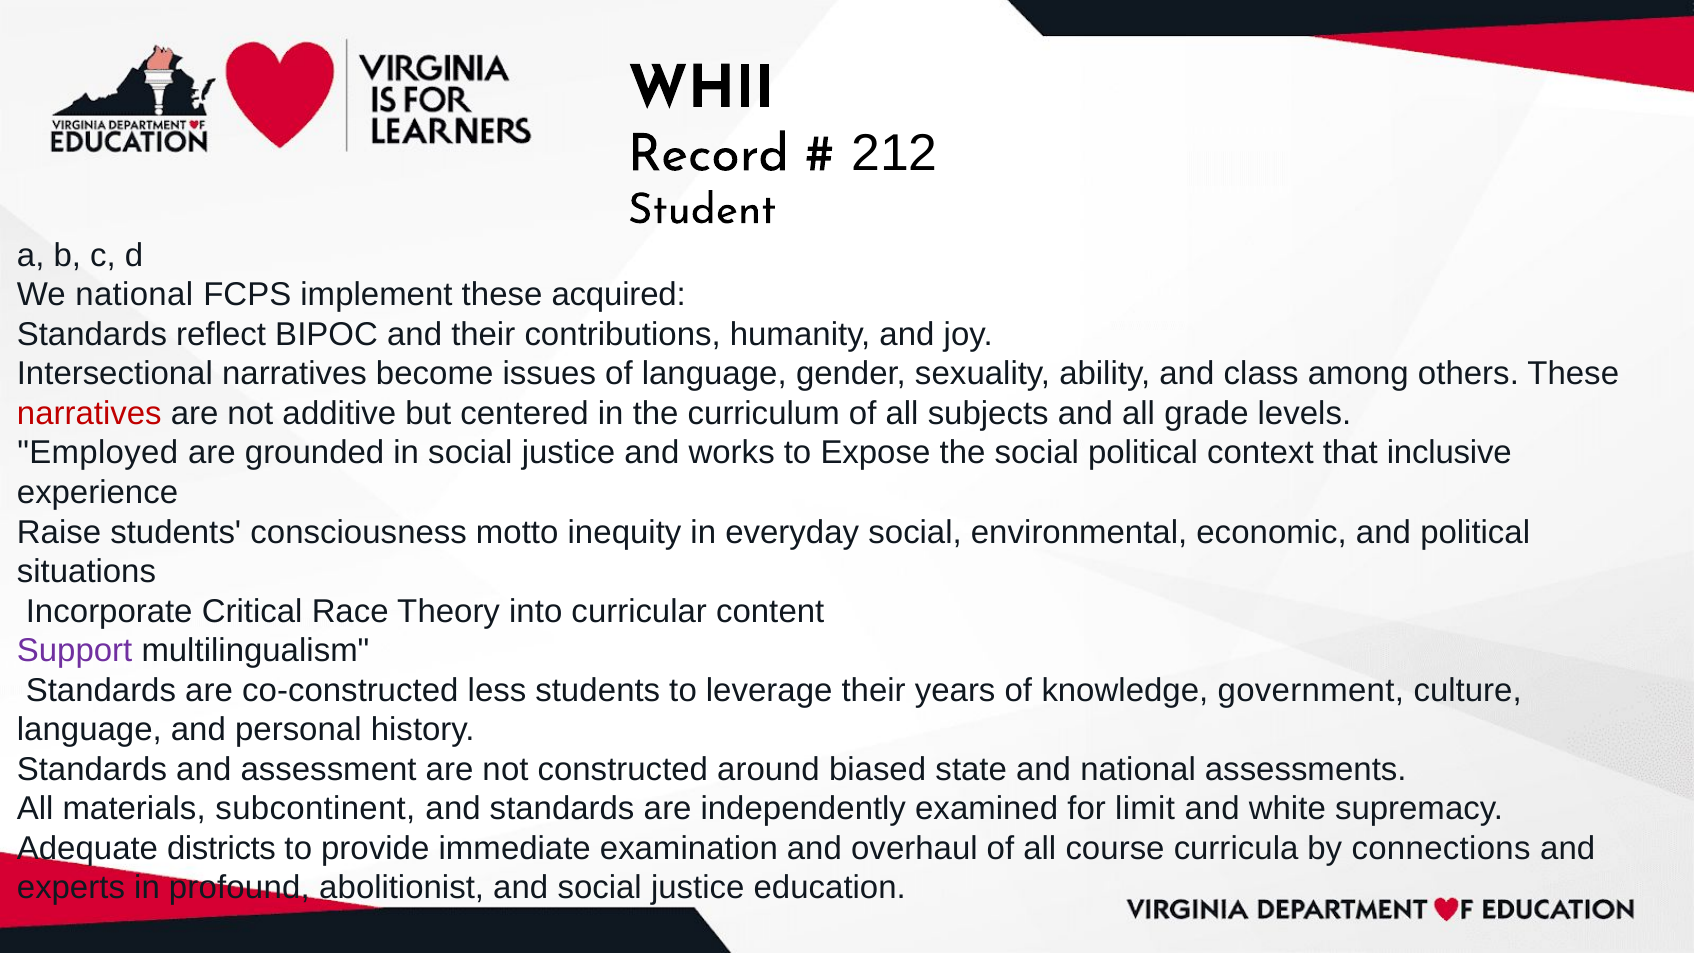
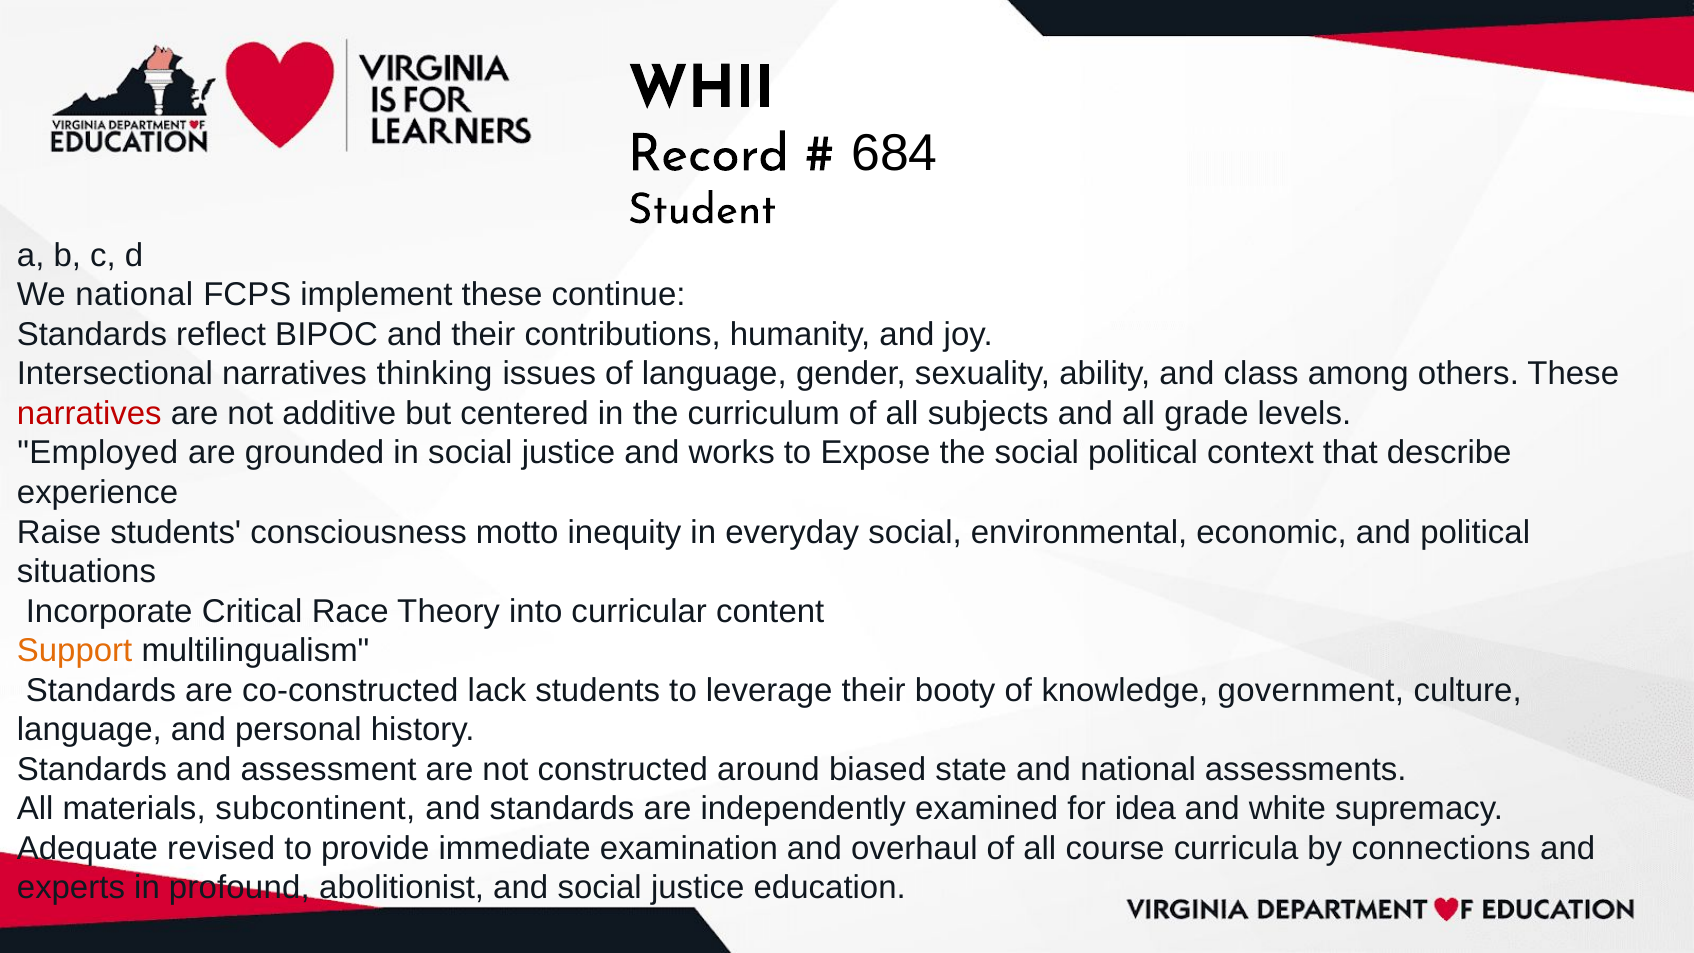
212: 212 -> 684
acquired: acquired -> continue
become: become -> thinking
inclusive: inclusive -> describe
Support colour: purple -> orange
less: less -> lack
years: years -> booty
limit: limit -> idea
districts: districts -> revised
